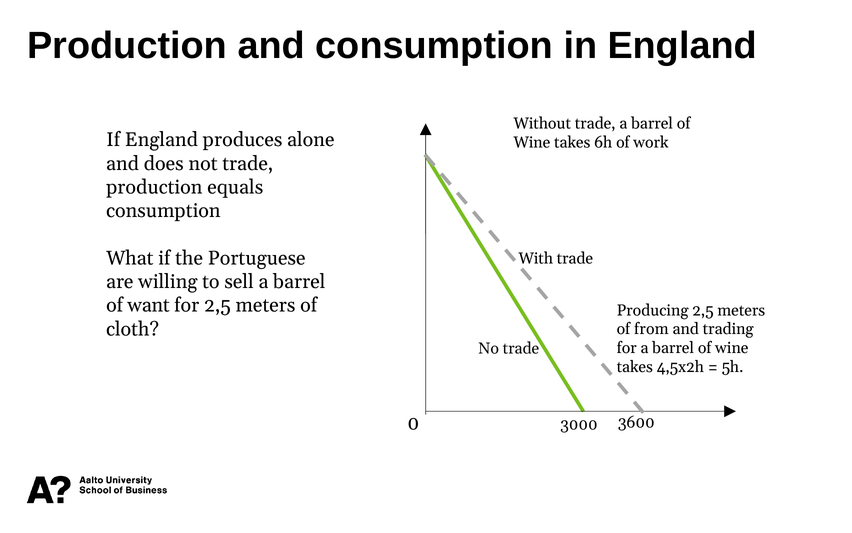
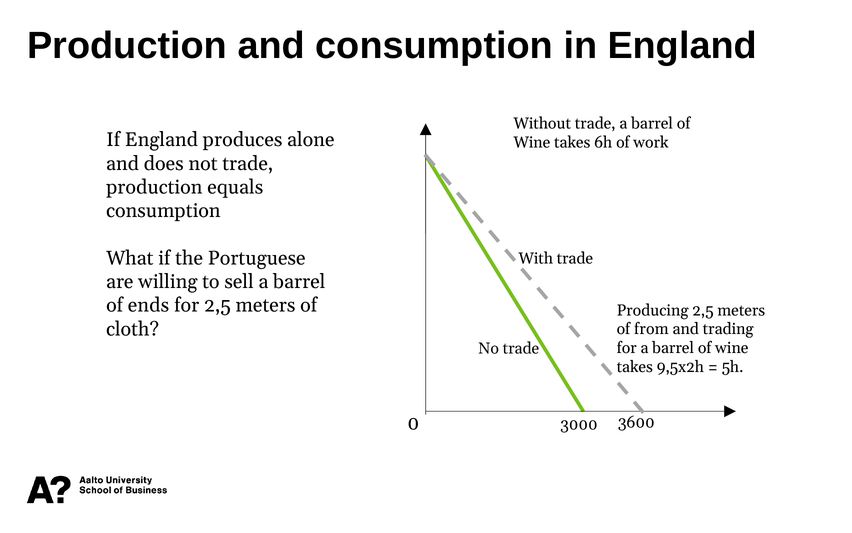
want: want -> ends
4,5x2h: 4,5x2h -> 9,5x2h
